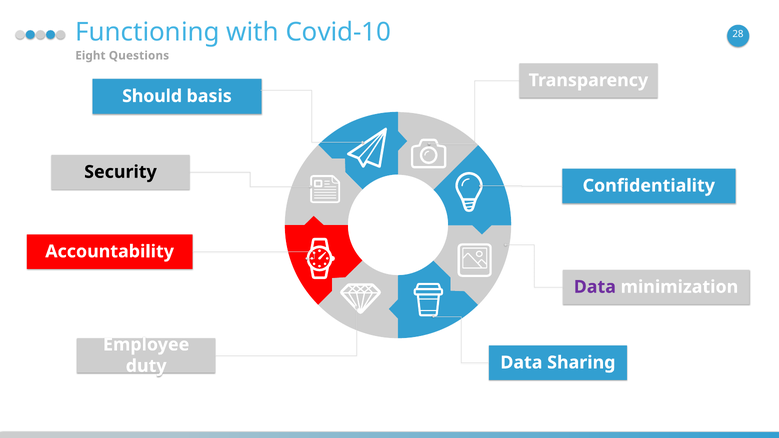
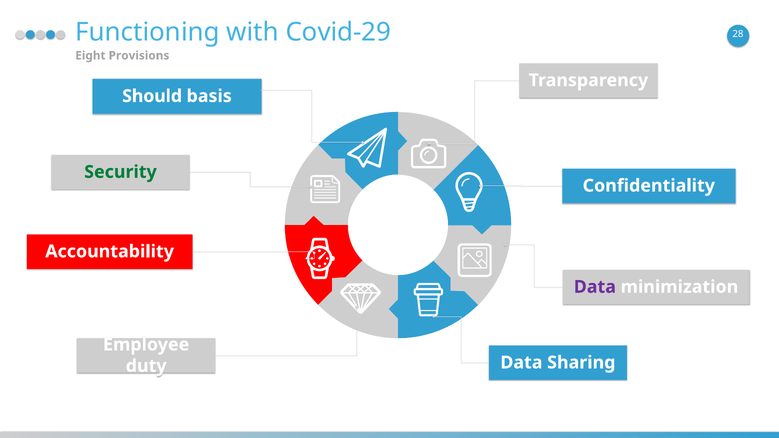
Covid-10: Covid-10 -> Covid-29
Questions: Questions -> Provisions
Security colour: black -> green
